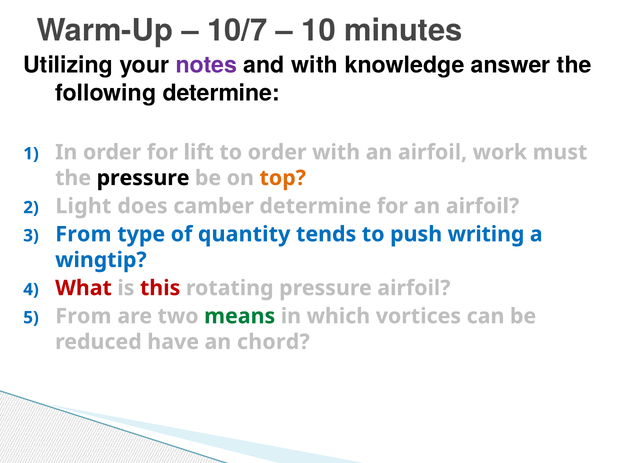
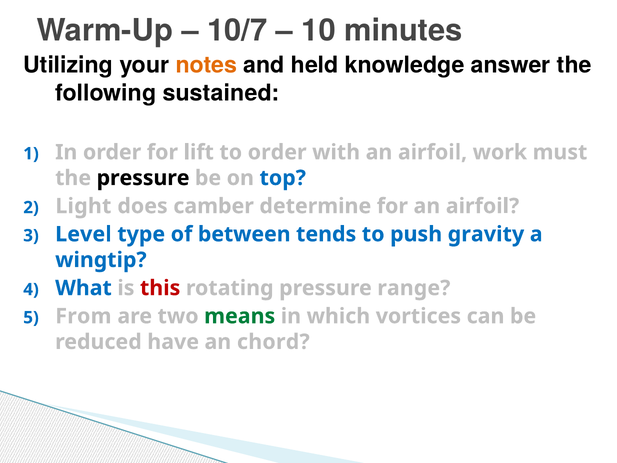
notes colour: purple -> orange
and with: with -> held
following determine: determine -> sustained
top colour: orange -> blue
From at (83, 234): From -> Level
quantity: quantity -> between
writing: writing -> gravity
What colour: red -> blue
pressure airfoil: airfoil -> range
